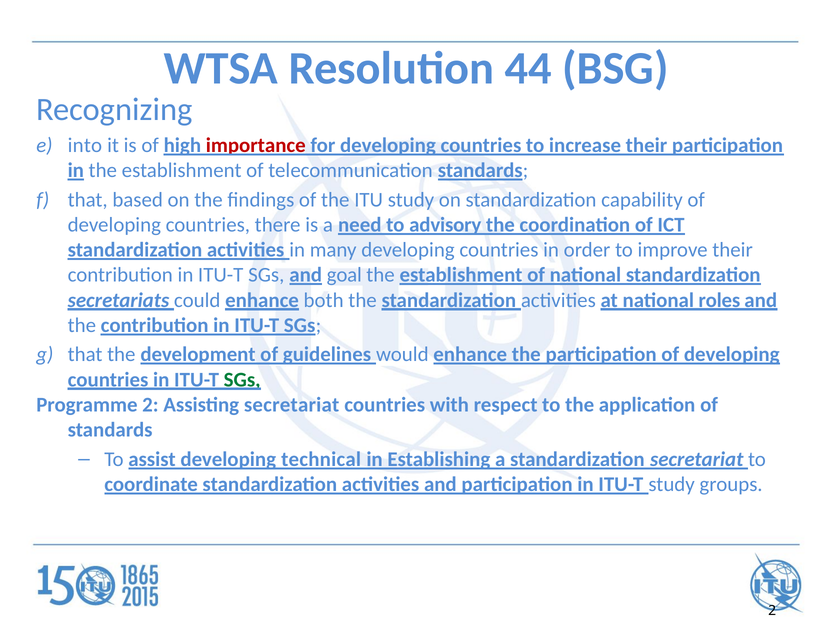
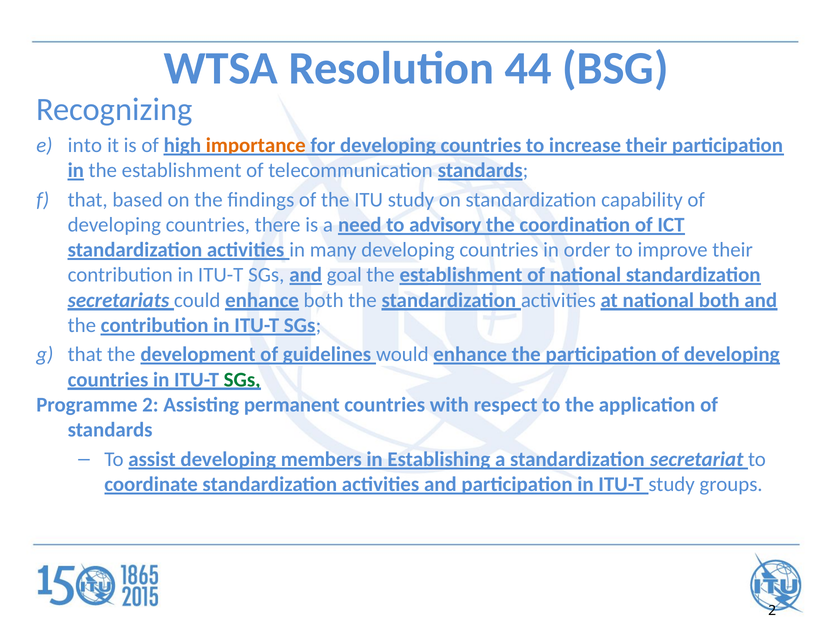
importance colour: red -> orange
national roles: roles -> both
Assisting secretariat: secretariat -> permanent
technical: technical -> members
